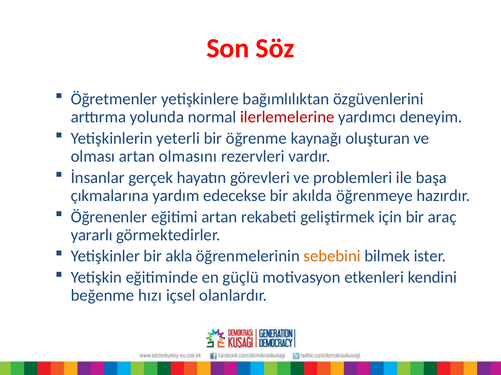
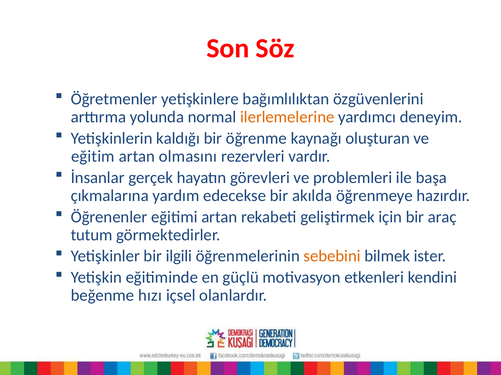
ilerlemelerine colour: red -> orange
yeterli: yeterli -> kaldığı
olması: olması -> eğitim
yararlı: yararlı -> tutum
akla: akla -> ilgili
